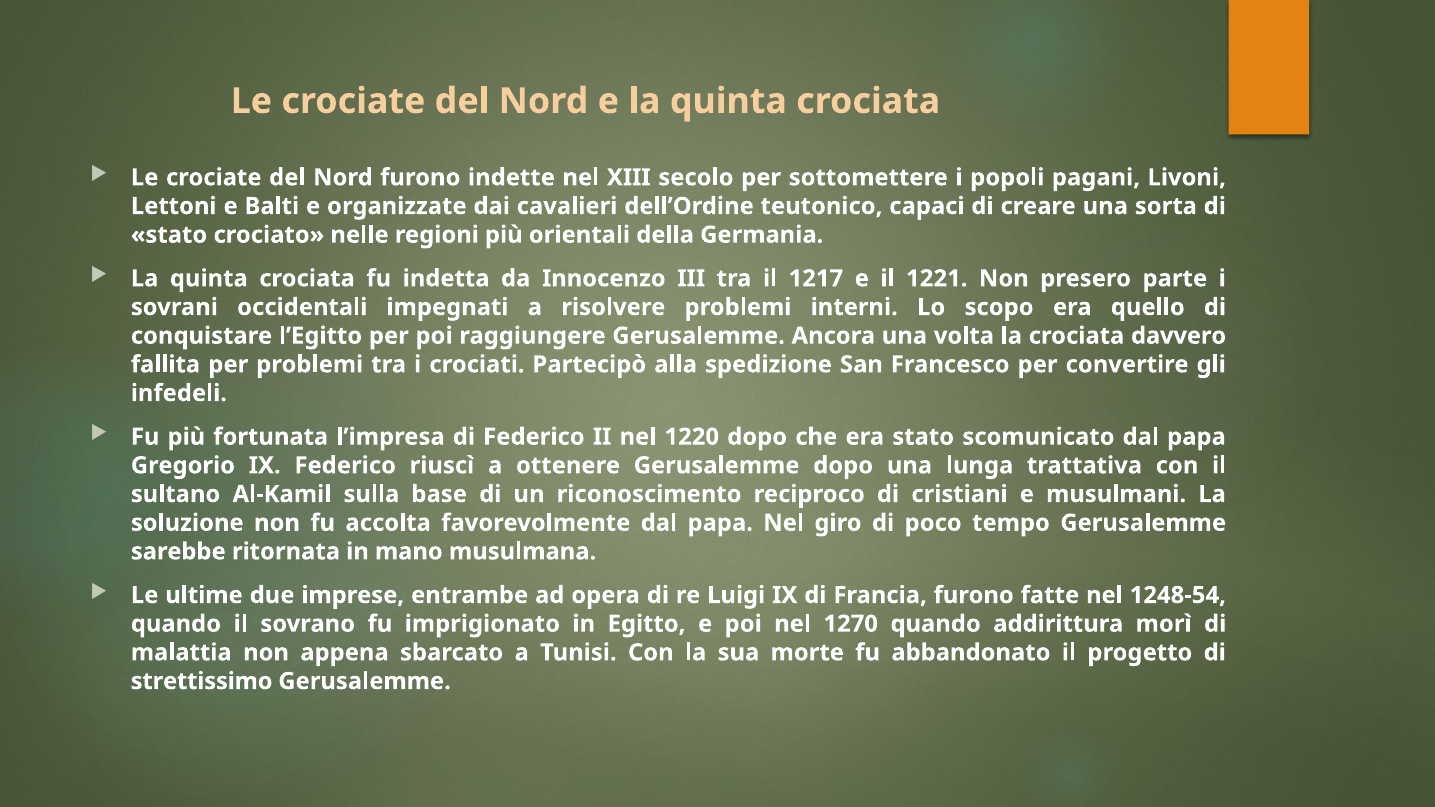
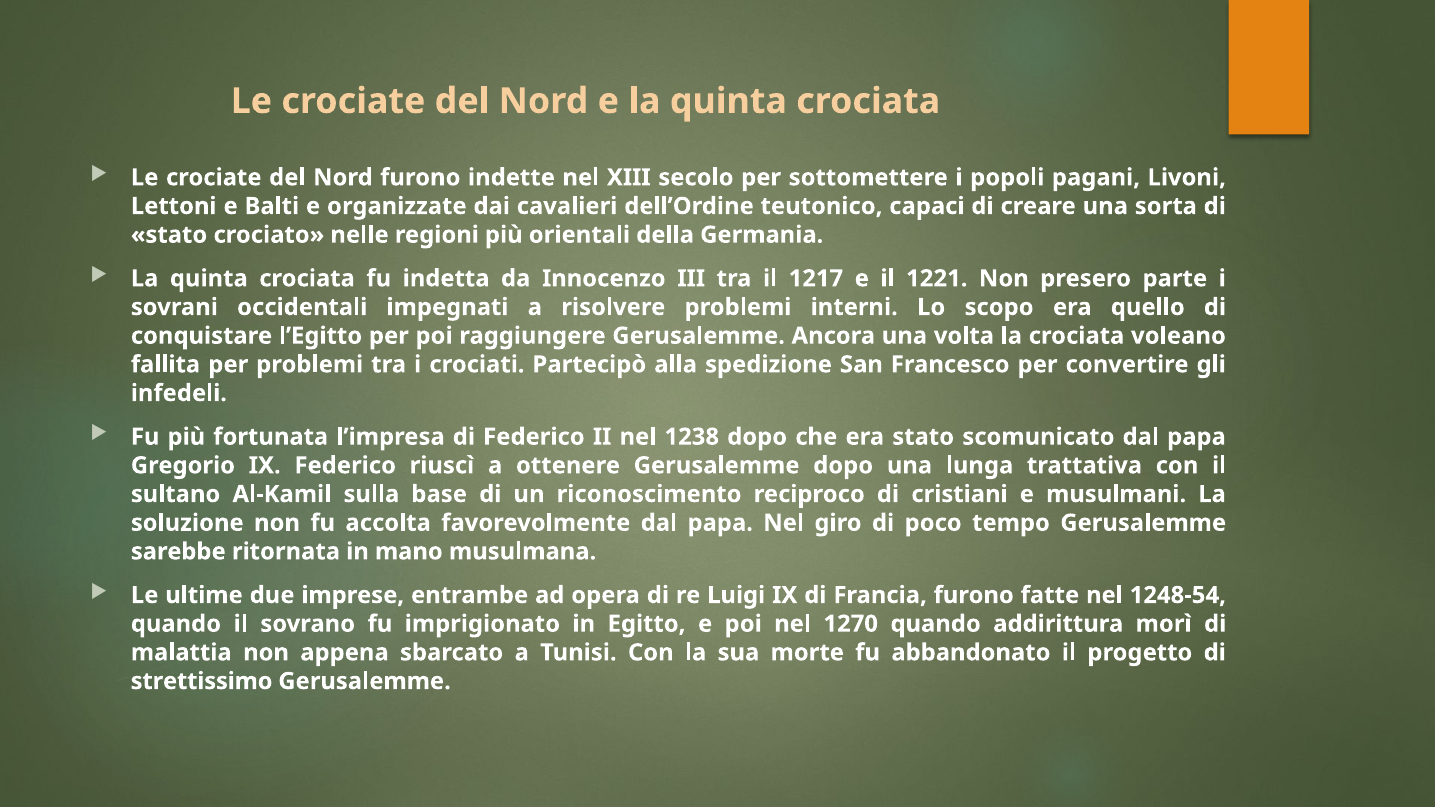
davvero: davvero -> voleano
1220: 1220 -> 1238
